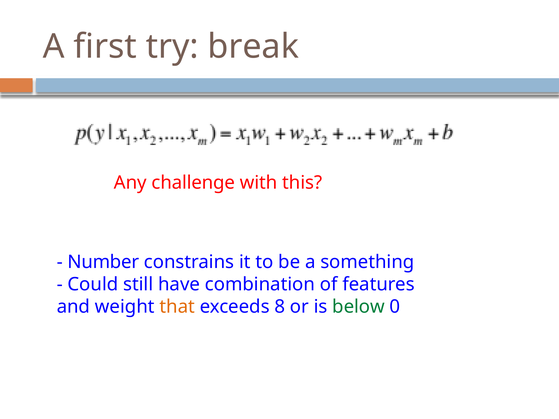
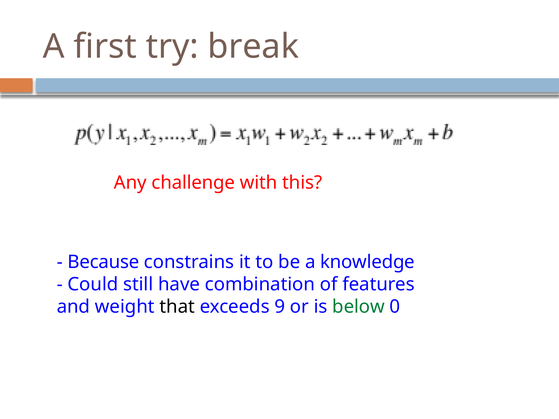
Number: Number -> Because
something: something -> knowledge
that colour: orange -> black
8: 8 -> 9
